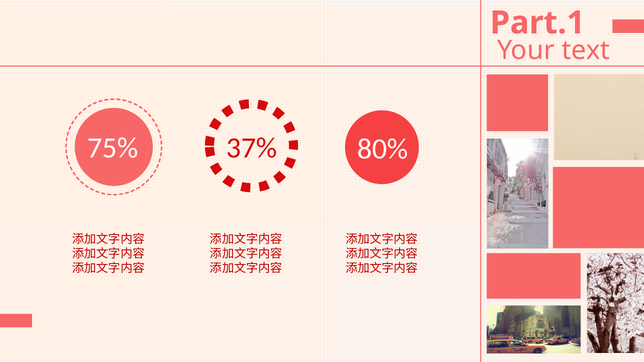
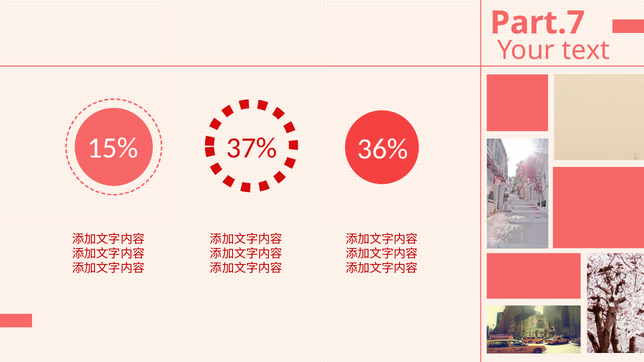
Part.1: Part.1 -> Part.7
75%: 75% -> 15%
80%: 80% -> 36%
